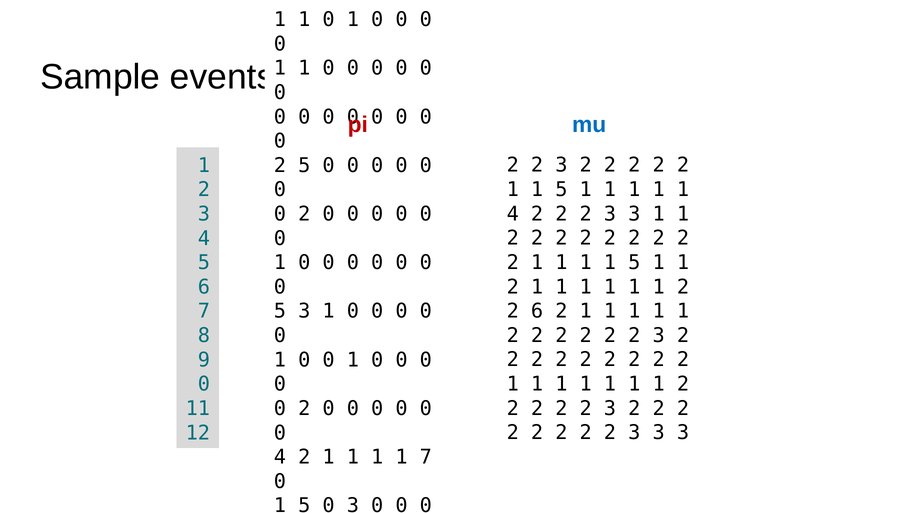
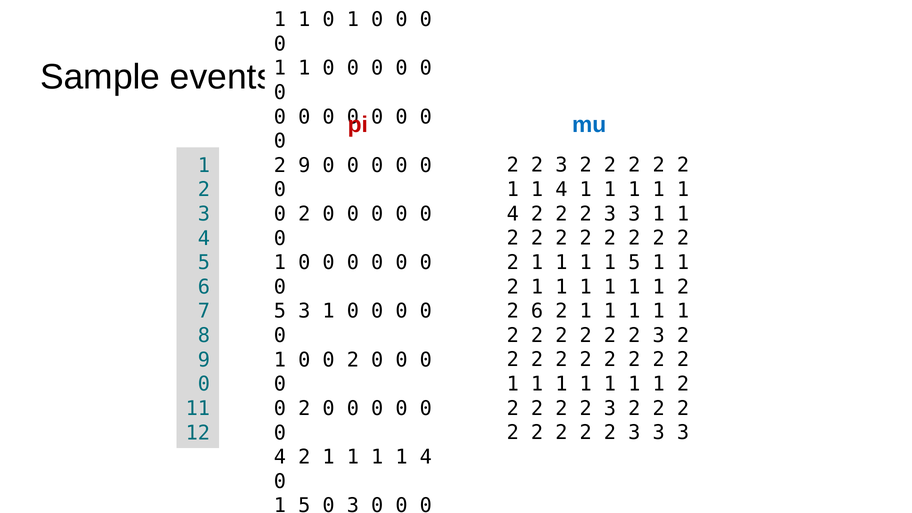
2 5: 5 -> 9
5 at (561, 190): 5 -> 4
1 at (353, 360): 1 -> 2
7 at (426, 457): 7 -> 4
